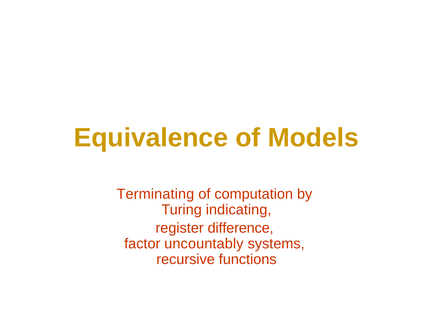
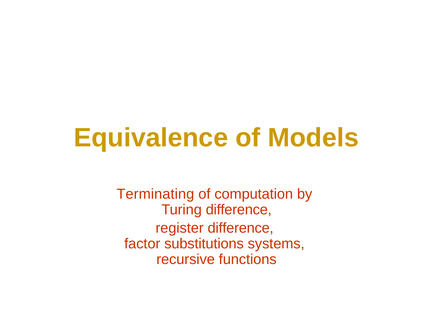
Turing indicating: indicating -> difference
uncountably: uncountably -> substitutions
